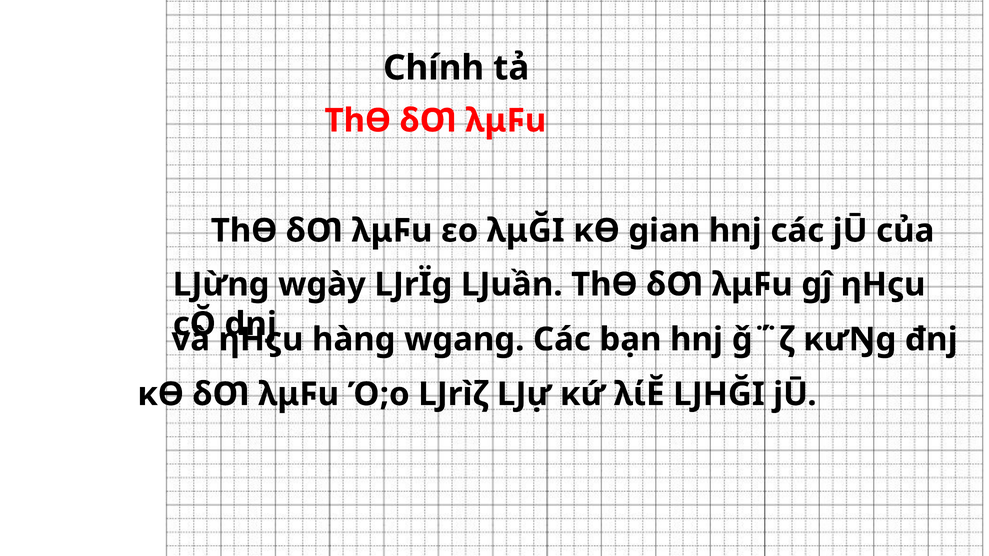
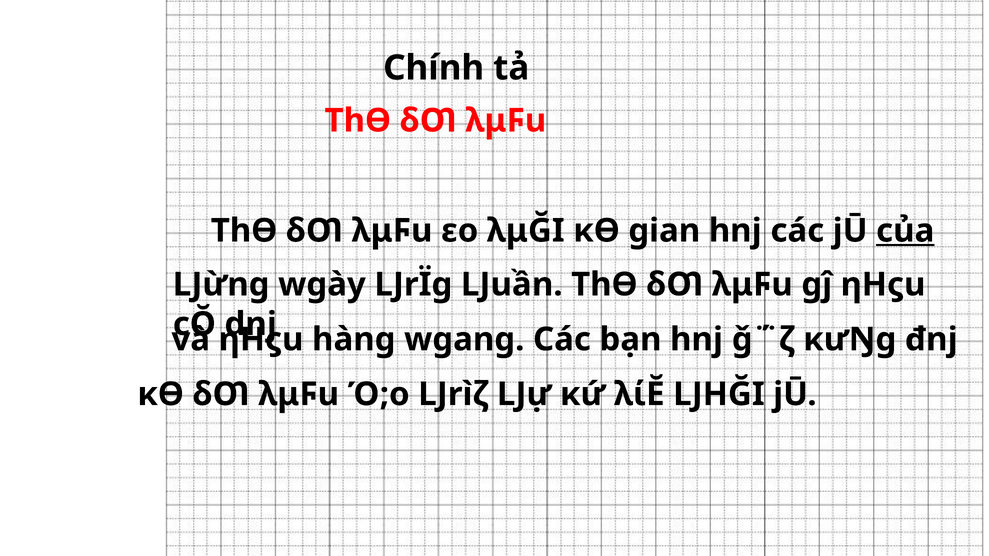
của underline: none -> present
